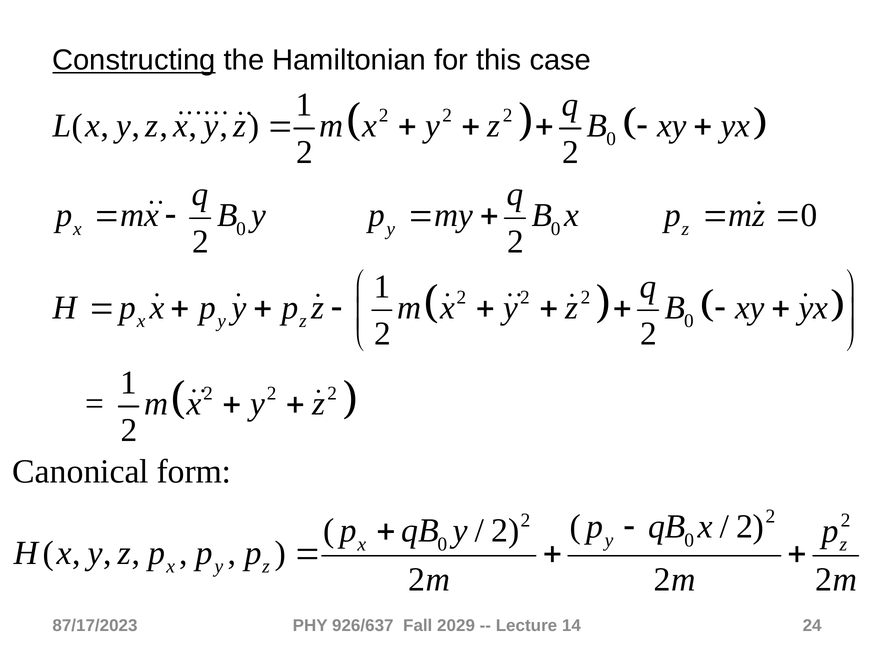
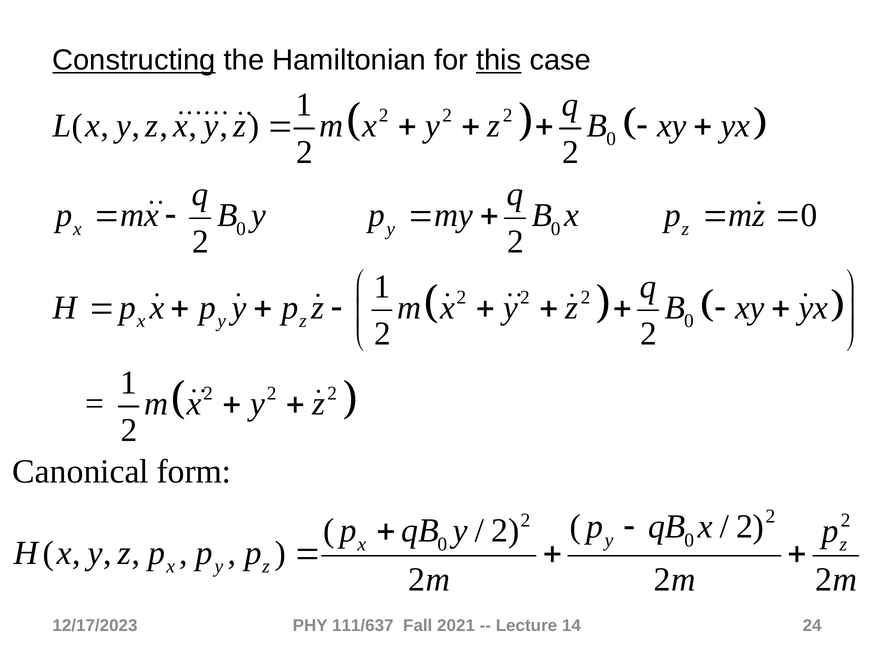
this underline: none -> present
87/17/2023: 87/17/2023 -> 12/17/2023
926/637: 926/637 -> 111/637
2029: 2029 -> 2021
